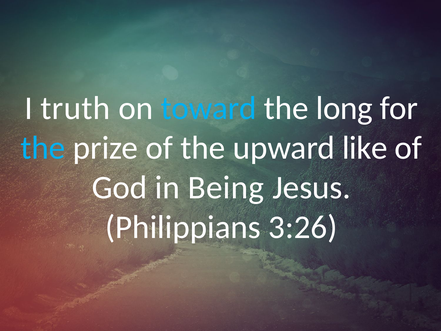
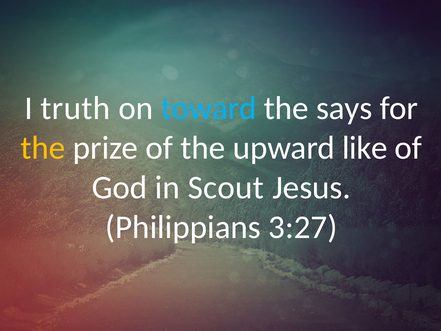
long: long -> says
the at (43, 148) colour: light blue -> yellow
Being: Being -> Scout
3:26: 3:26 -> 3:27
